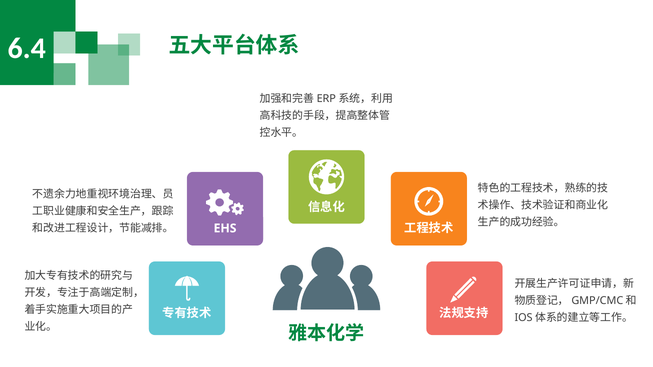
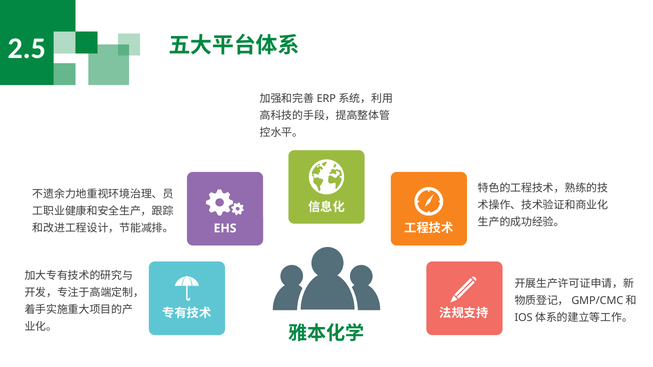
6.4: 6.4 -> 2.5
